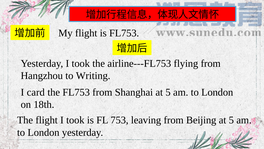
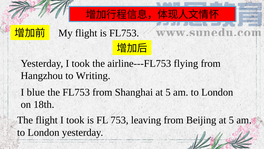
card: card -> blue
